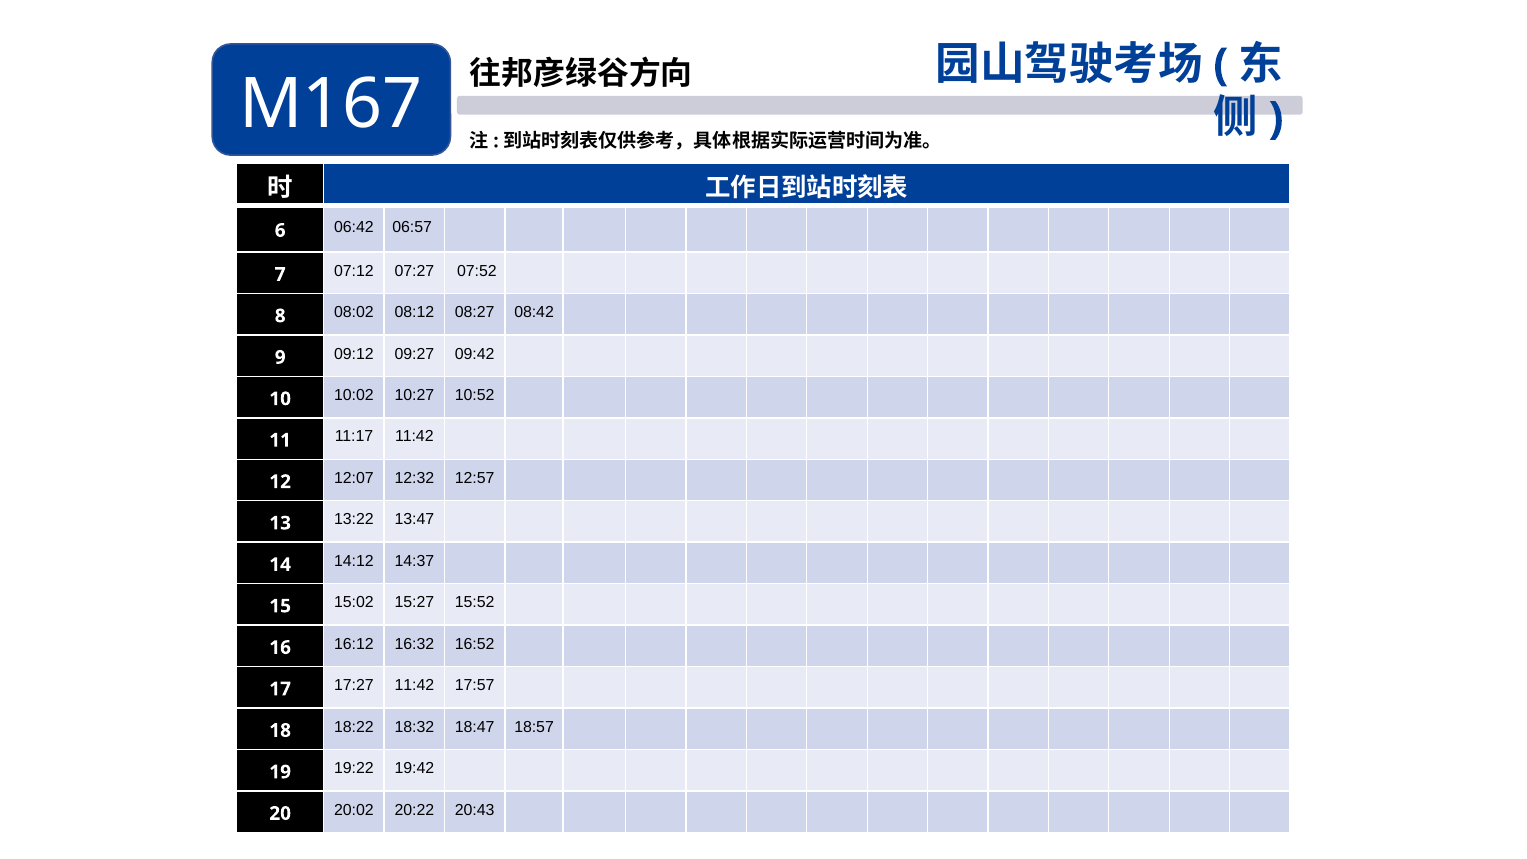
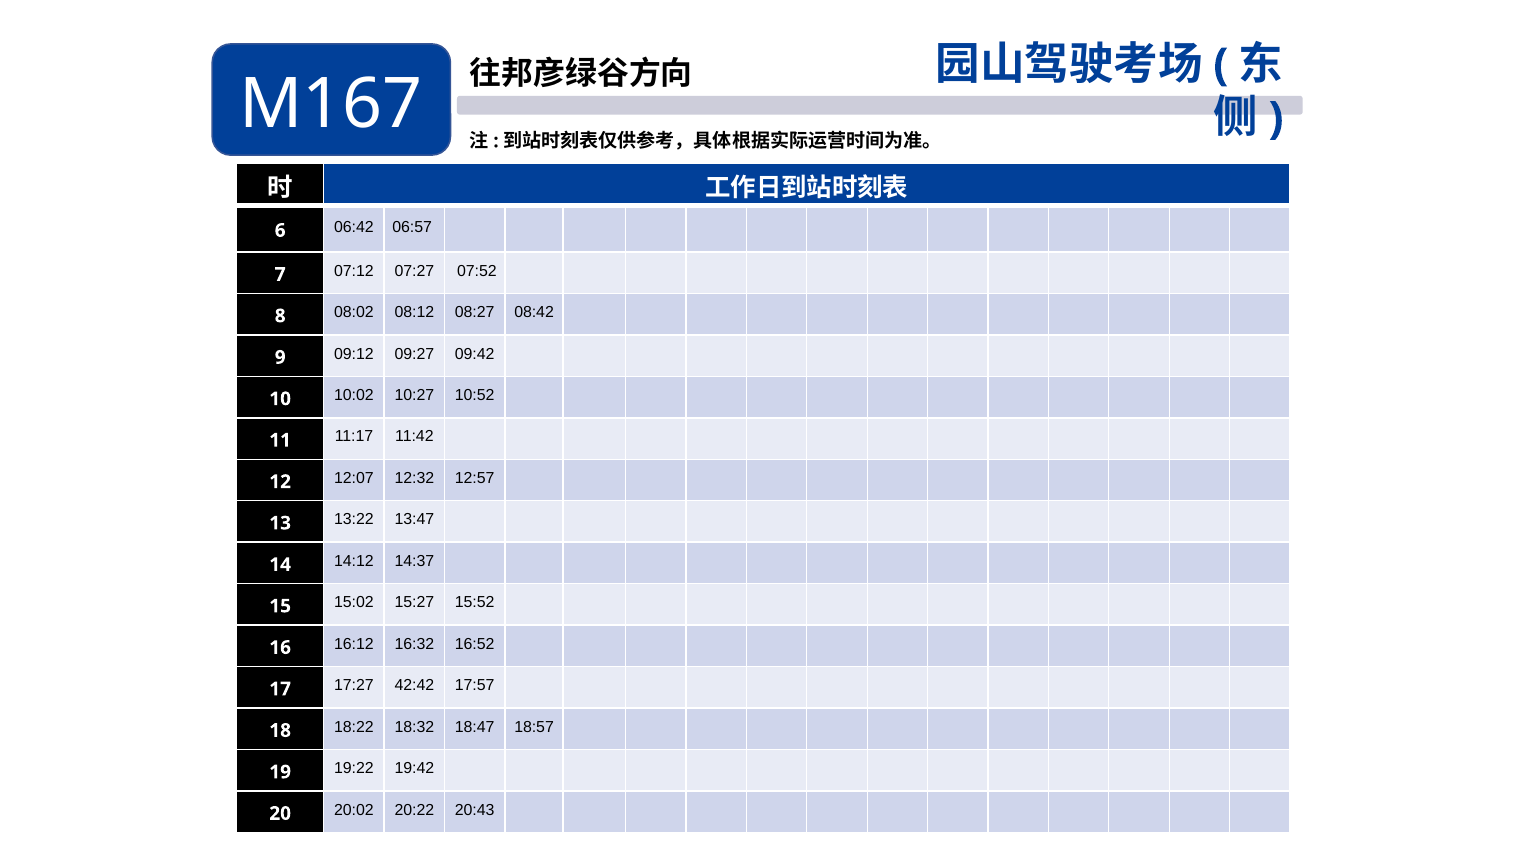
17:27 11:42: 11:42 -> 42:42
